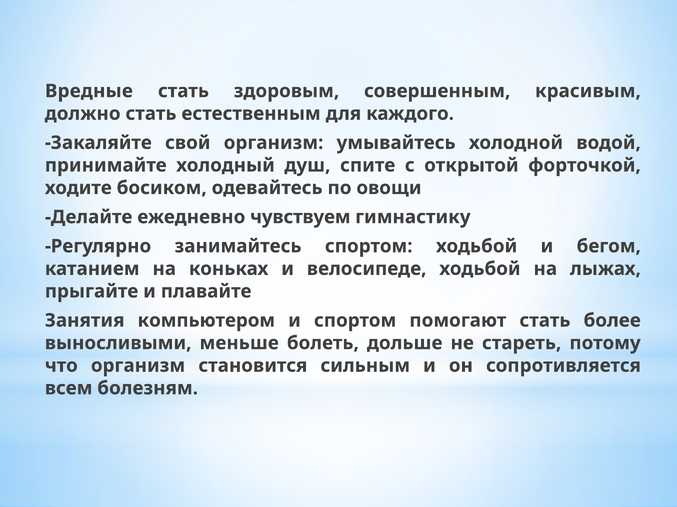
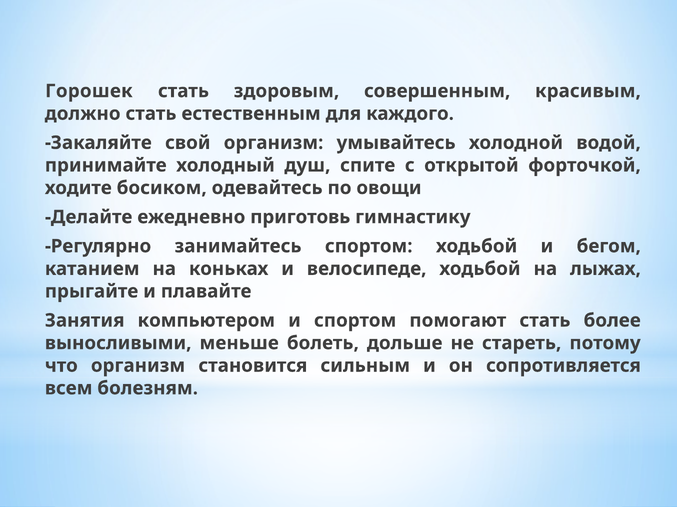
Вредные: Вредные -> Горошек
чувствуем: чувствуем -> приготовь
